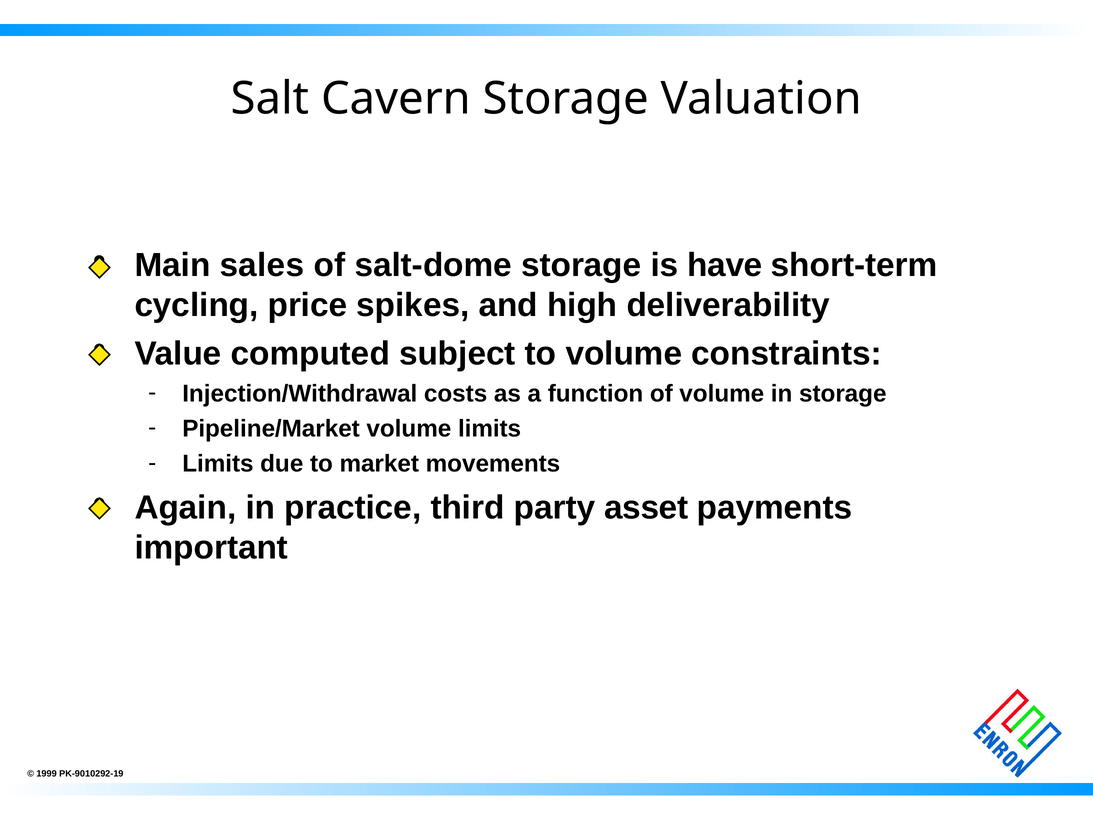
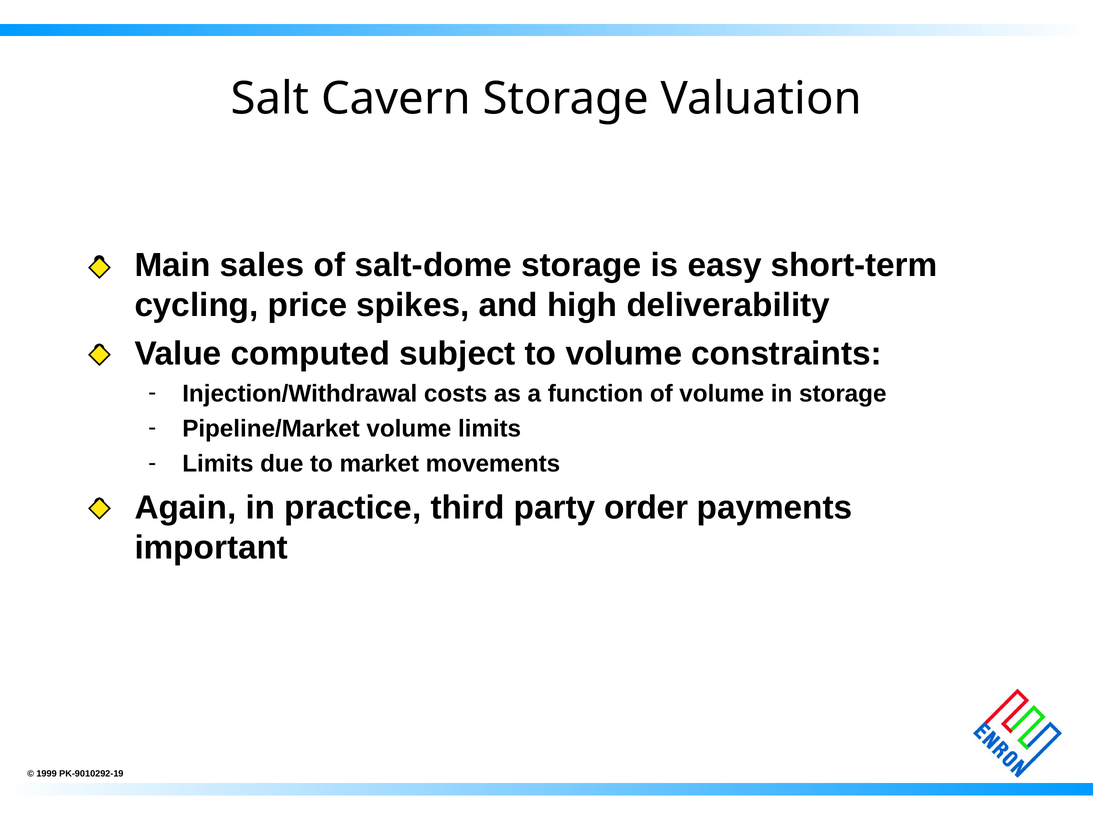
have: have -> easy
asset: asset -> order
